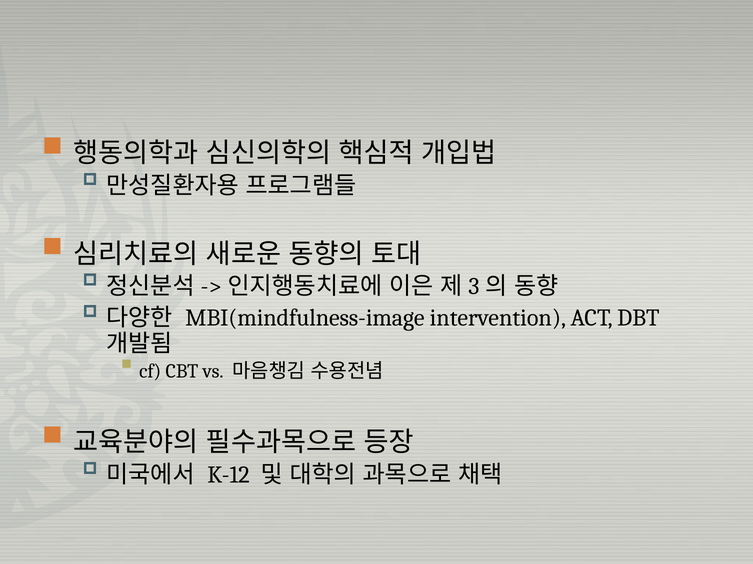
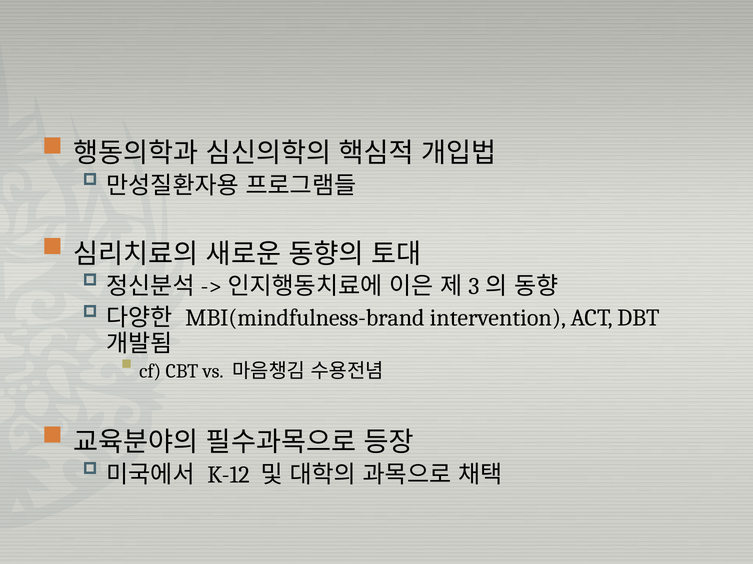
MBI(mindfulness-image: MBI(mindfulness-image -> MBI(mindfulness-brand
